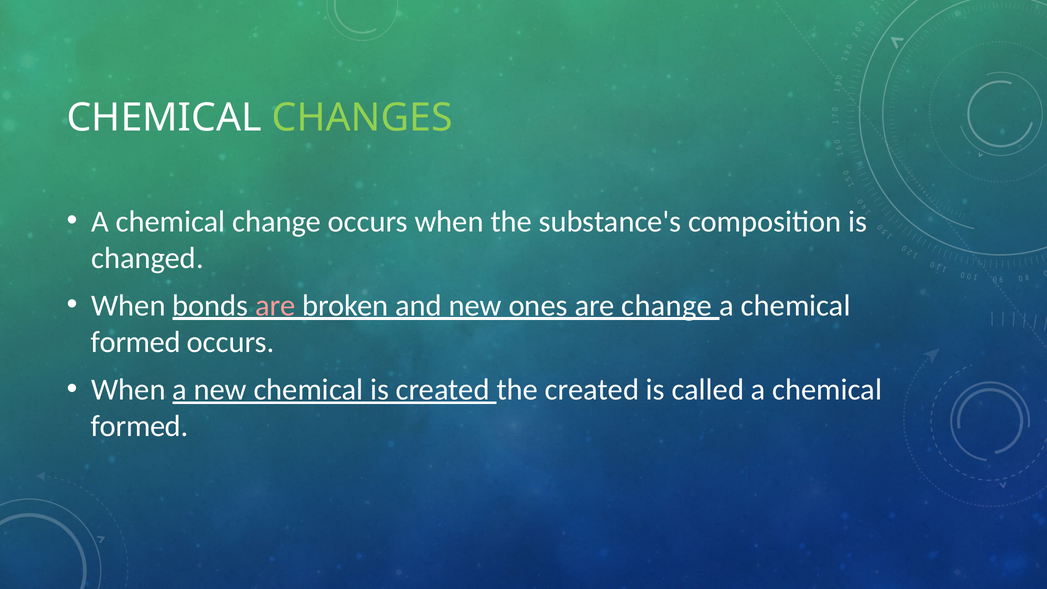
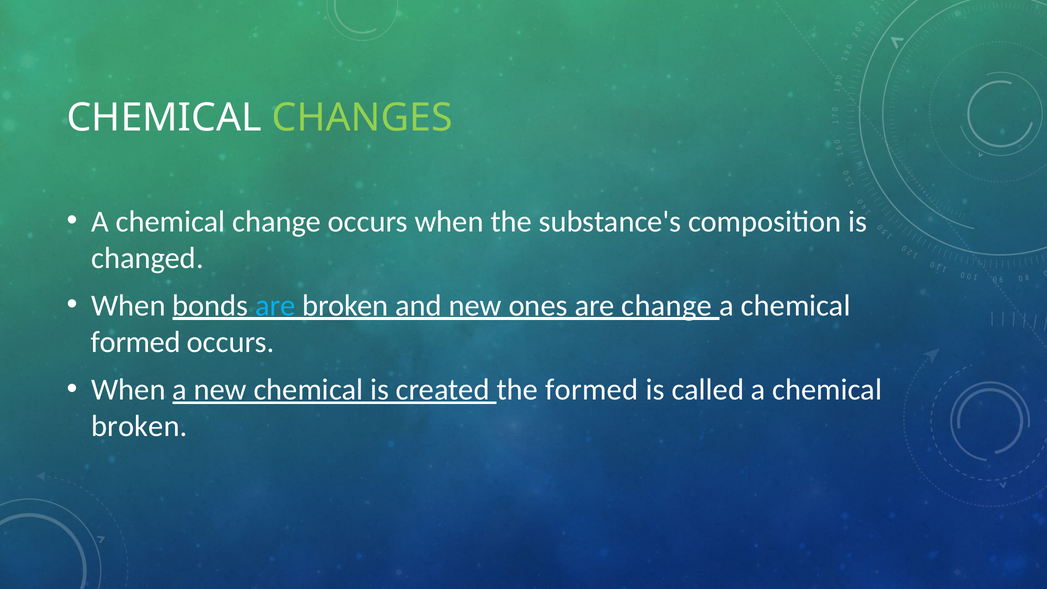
are at (275, 306) colour: pink -> light blue
the created: created -> formed
formed at (140, 426): formed -> broken
